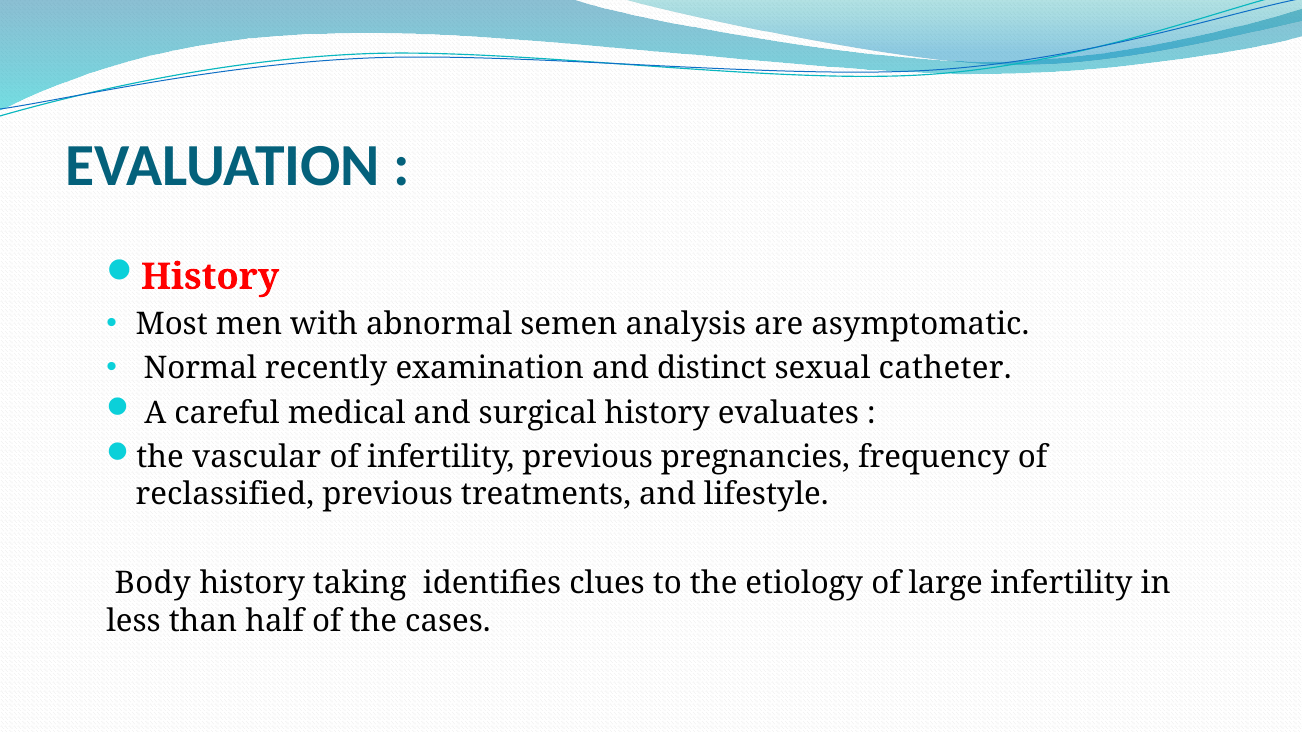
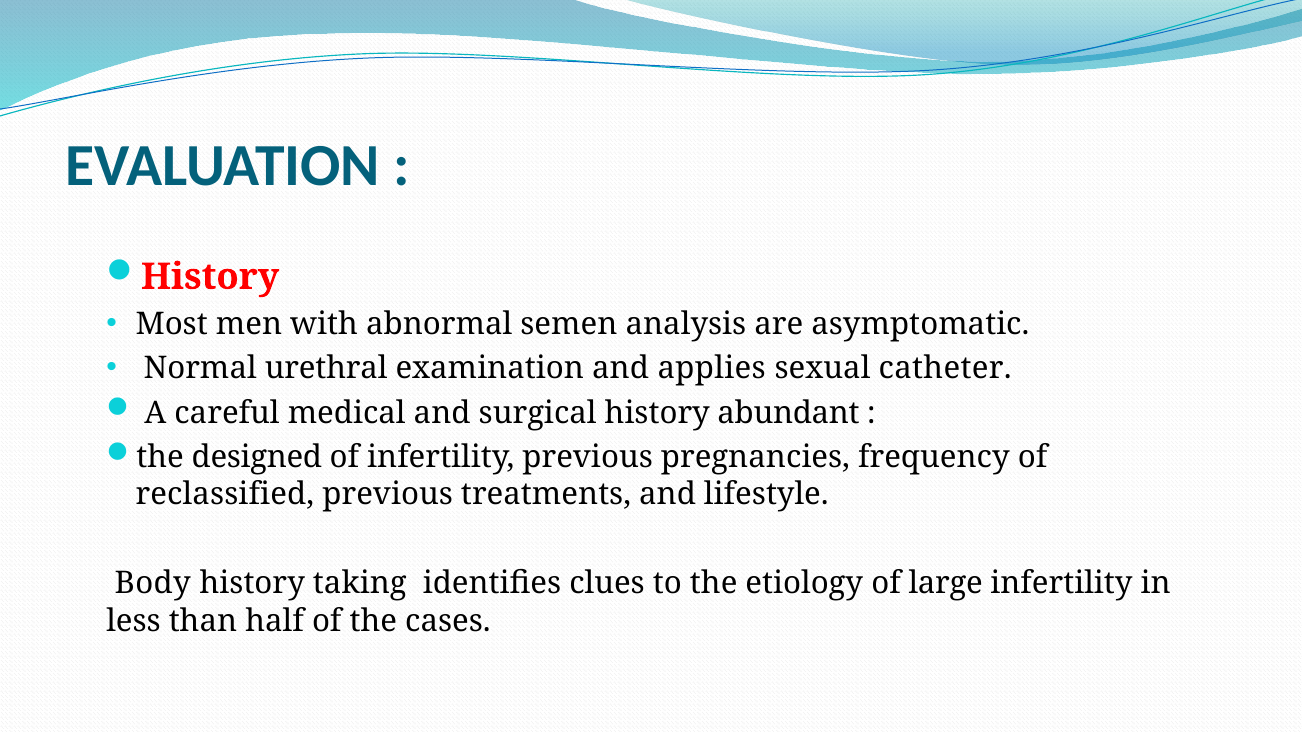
recently: recently -> urethral
distinct: distinct -> applies
evaluates: evaluates -> abundant
vascular: vascular -> designed
